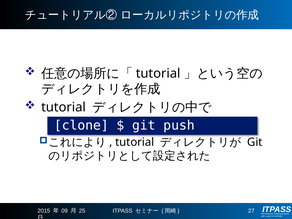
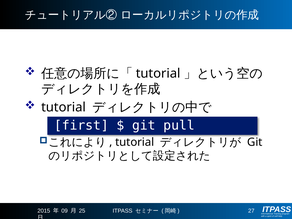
clone: clone -> first
push: push -> pull
